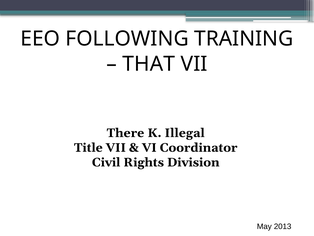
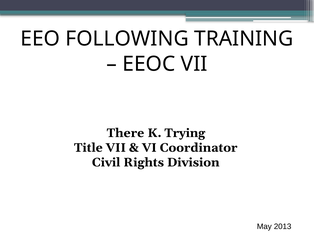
THAT: THAT -> EEOC
Illegal: Illegal -> Trying
